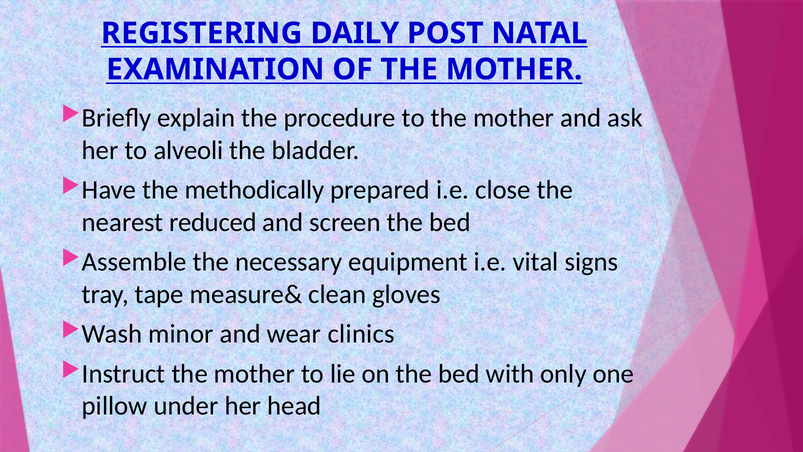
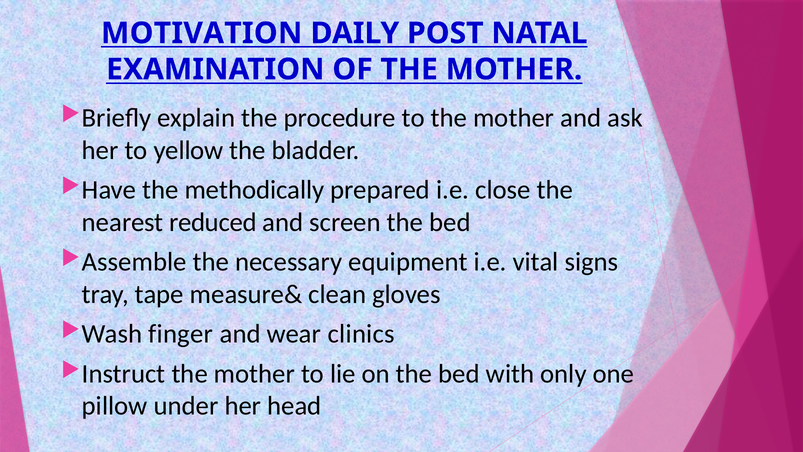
REGISTERING: REGISTERING -> MOTIVATION
alveoli: alveoli -> yellow
minor: minor -> finger
